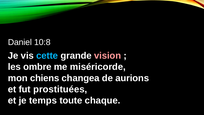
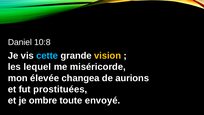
vision colour: pink -> yellow
ombre: ombre -> lequel
chiens: chiens -> élevée
temps: temps -> ombre
chaque: chaque -> envoyé
